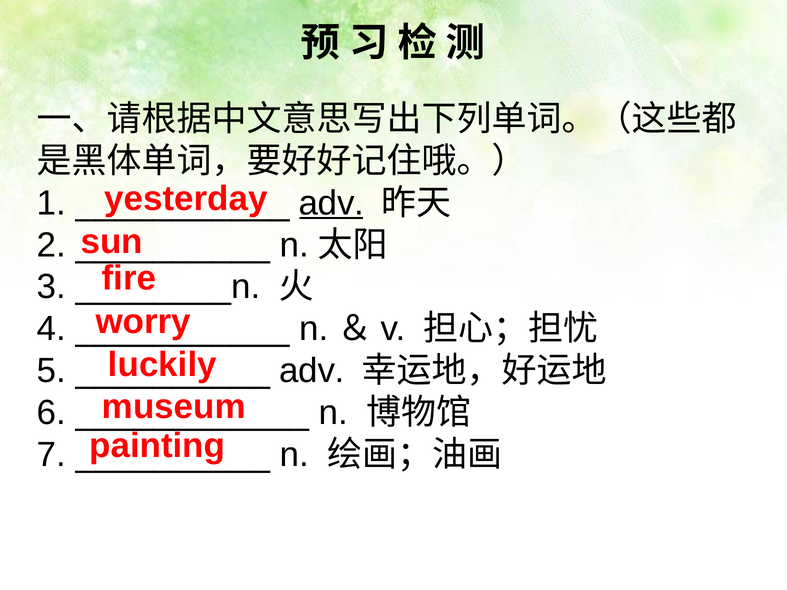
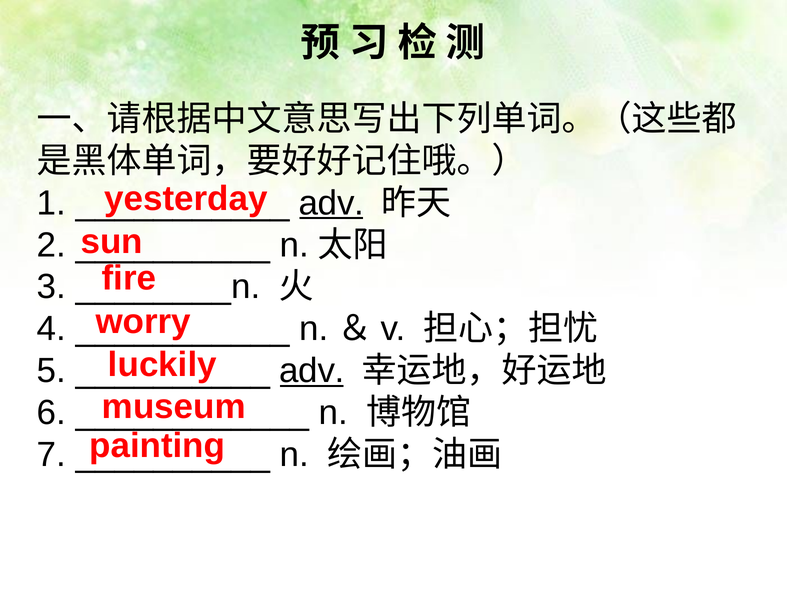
adv at (312, 371) underline: none -> present
